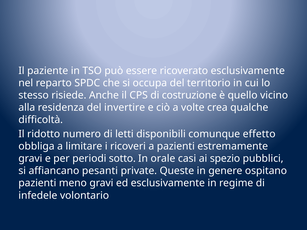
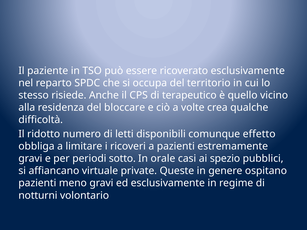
costruzione: costruzione -> terapeutico
invertire: invertire -> bloccare
pesanti: pesanti -> virtuale
infedele: infedele -> notturni
